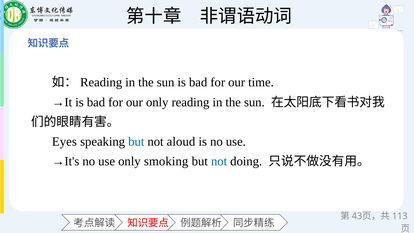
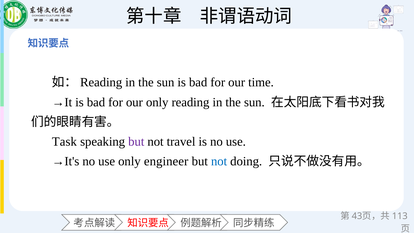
Eyes: Eyes -> Task
but at (136, 142) colour: blue -> purple
aloud: aloud -> travel
smoking: smoking -> engineer
